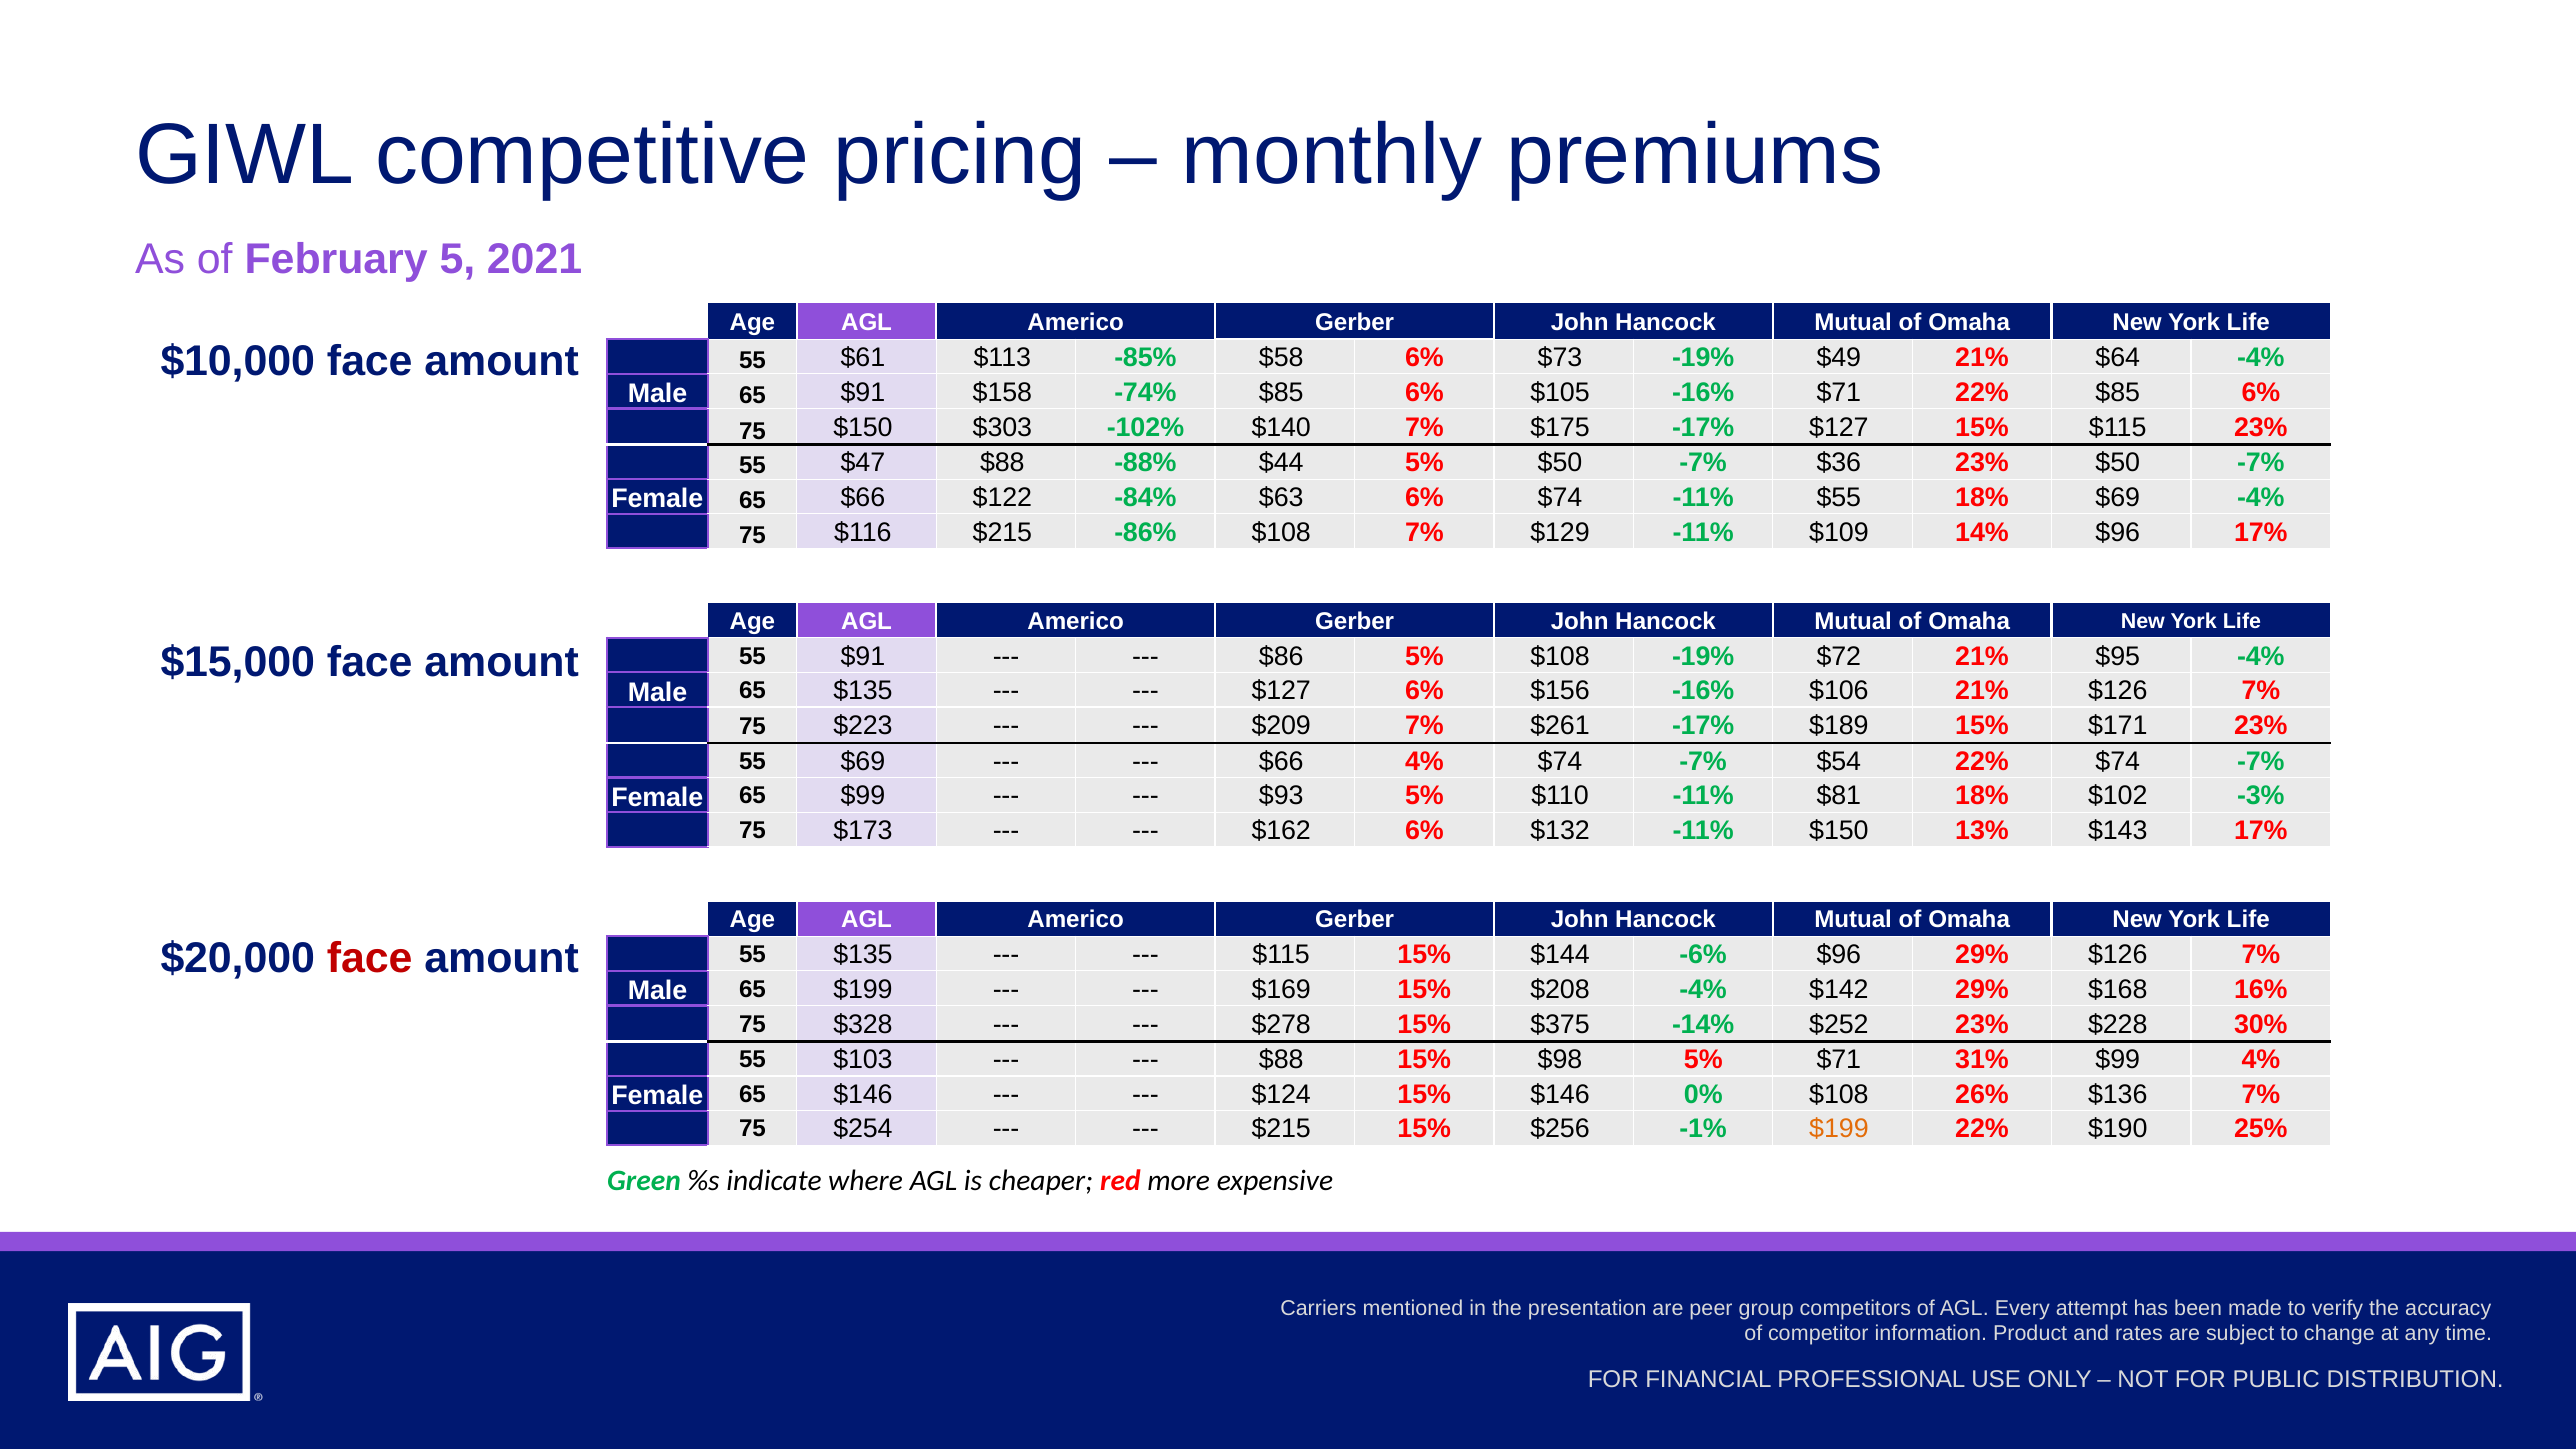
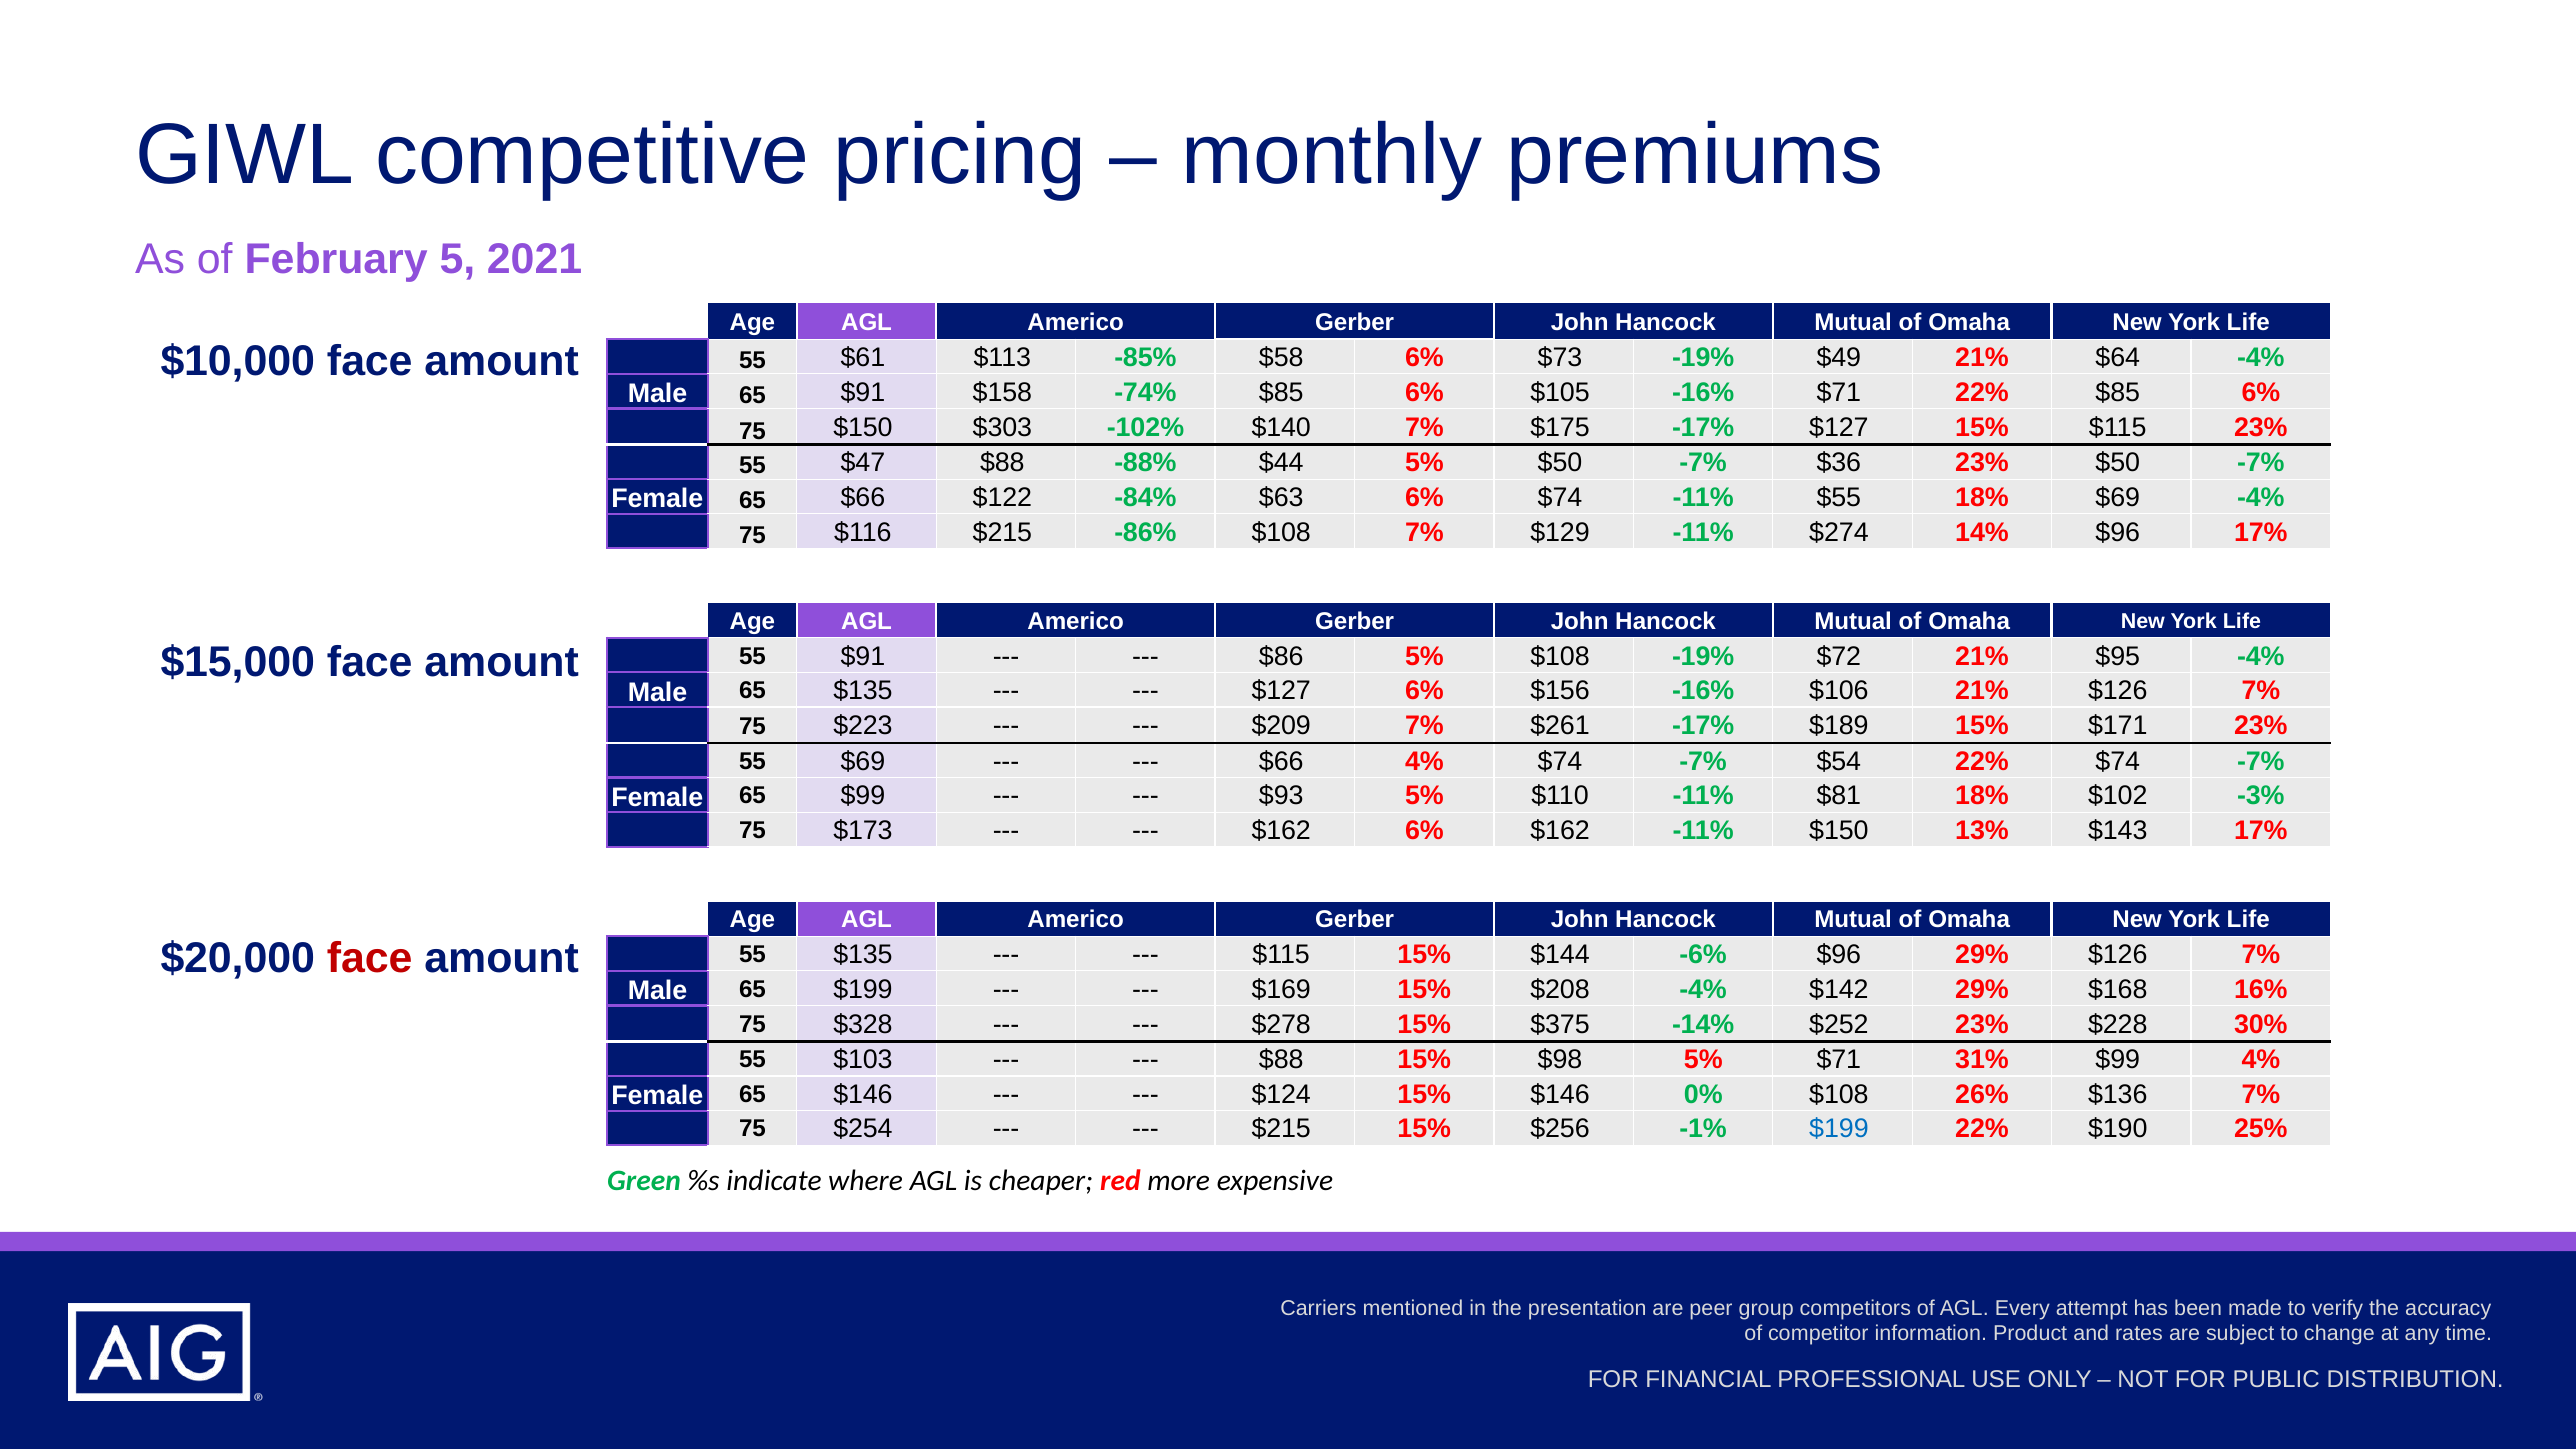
$109: $109 -> $274
6% $132: $132 -> $162
$199 at (1839, 1129) colour: orange -> blue
